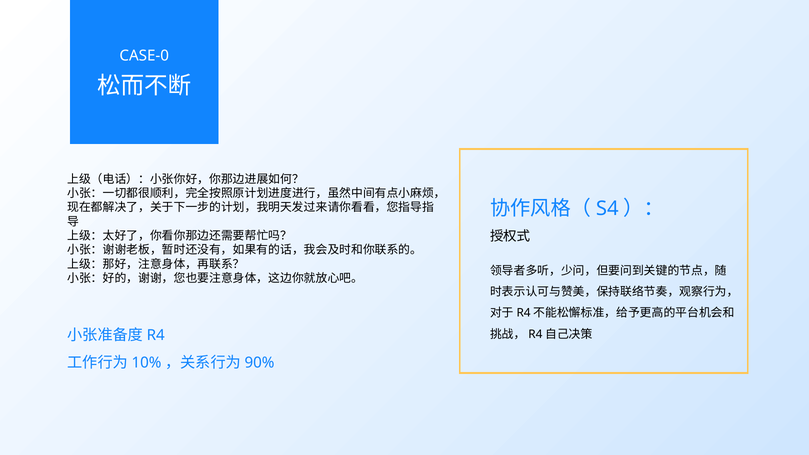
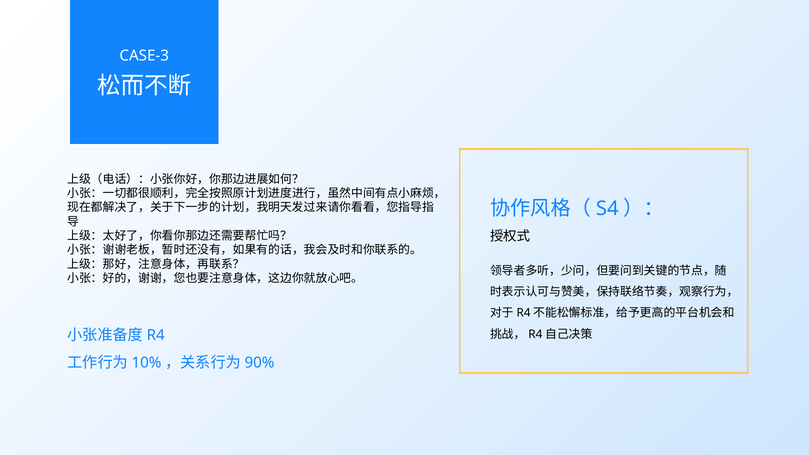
CASE-0: CASE-0 -> CASE-3
